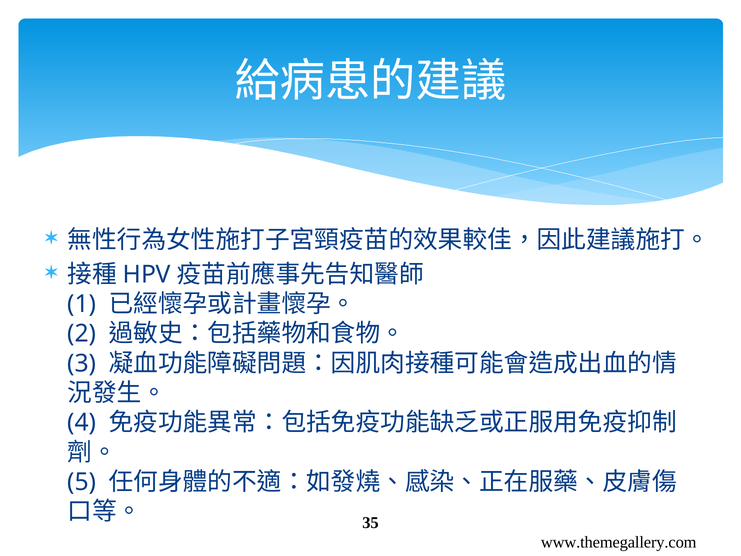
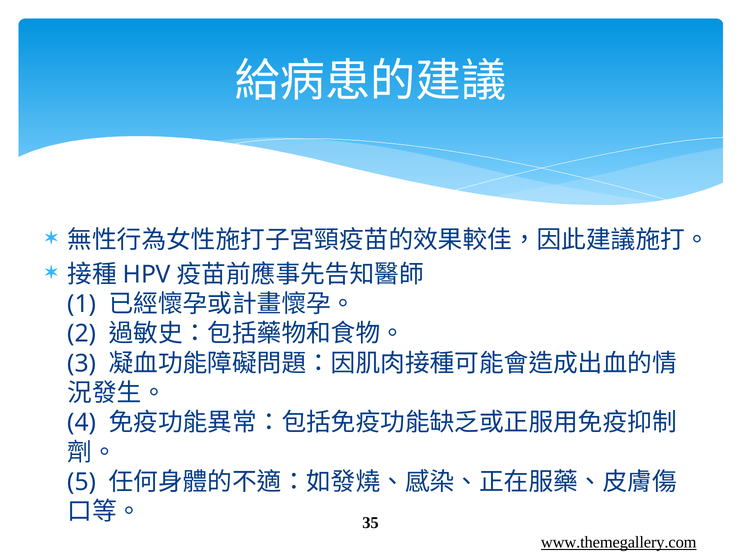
www.themegallery.com underline: none -> present
